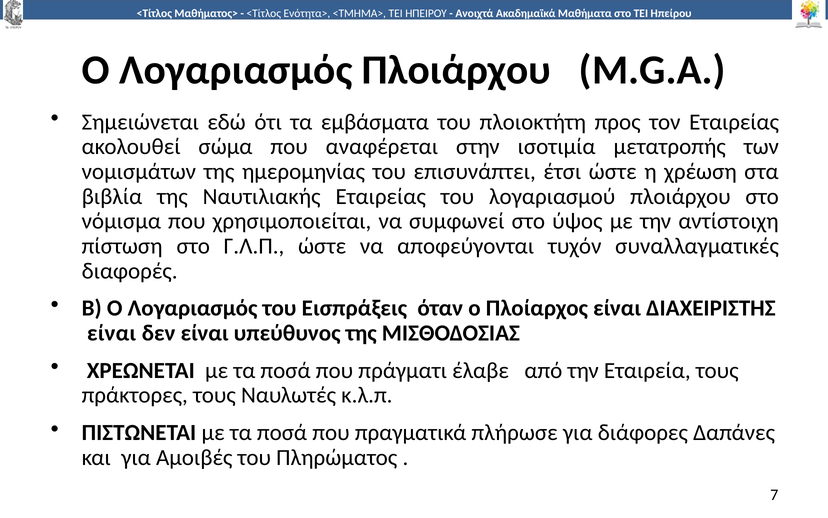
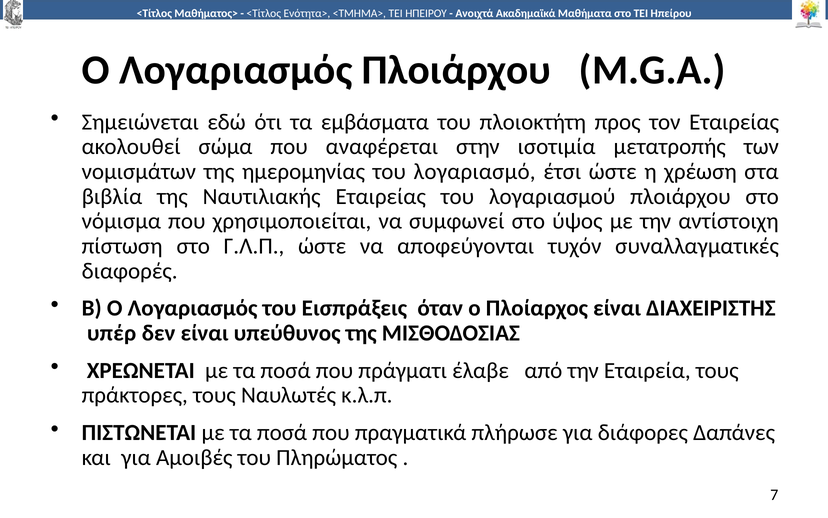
επισυνάπτει: επισυνάπτει -> λογαριασμό
είναι at (112, 333): είναι -> υπέρ
